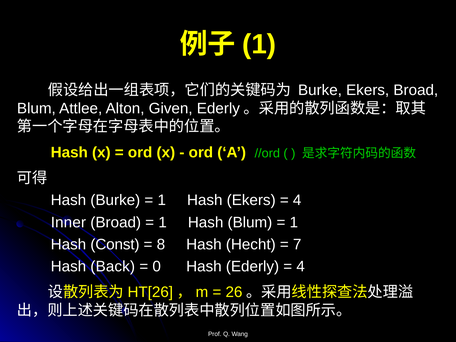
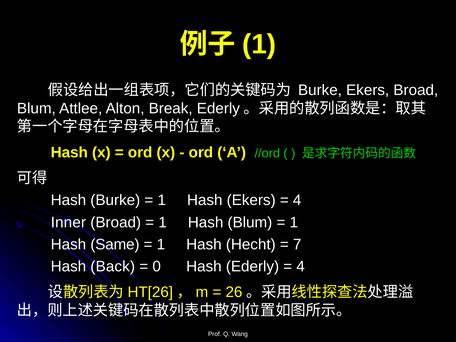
Given: Given -> Break
Const: Const -> Same
8 at (161, 244): 8 -> 1
